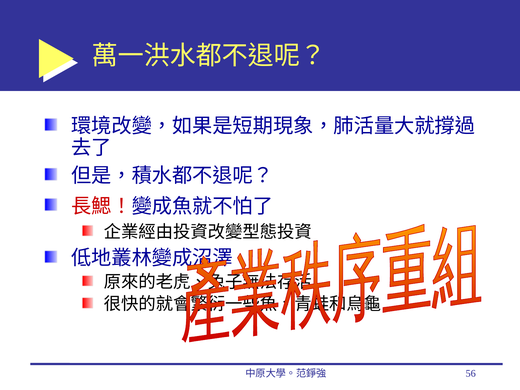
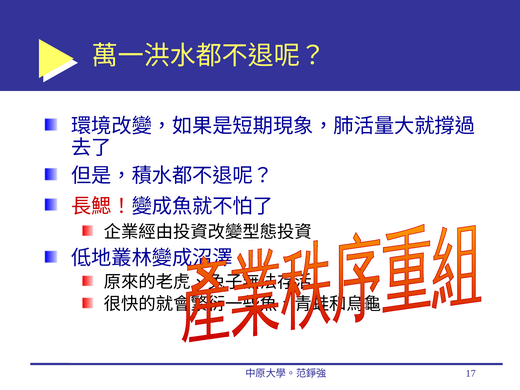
56: 56 -> 17
